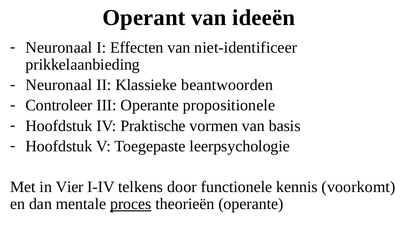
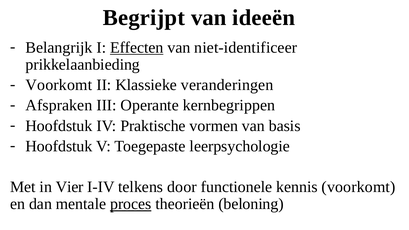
Operant: Operant -> Begrijpt
Neuronaal at (59, 48): Neuronaal -> Belangrijk
Effecten underline: none -> present
Neuronaal at (59, 85): Neuronaal -> Voorkomt
beantwoorden: beantwoorden -> veranderingen
Controleer: Controleer -> Afspraken
propositionele: propositionele -> kernbegrippen
theorieën operante: operante -> beloning
